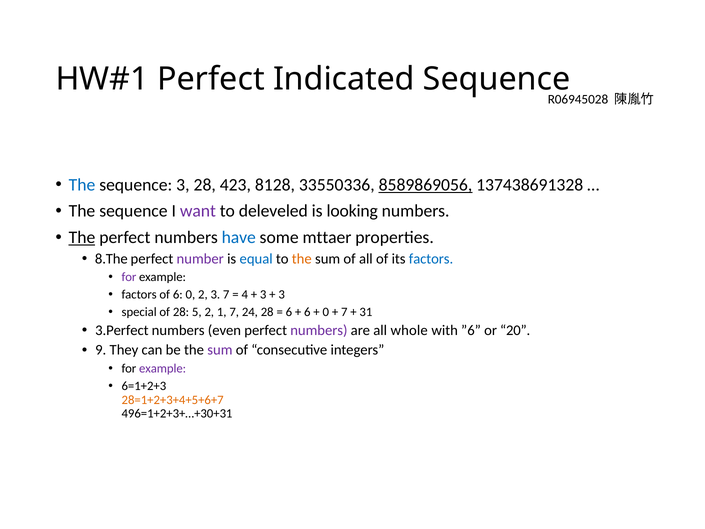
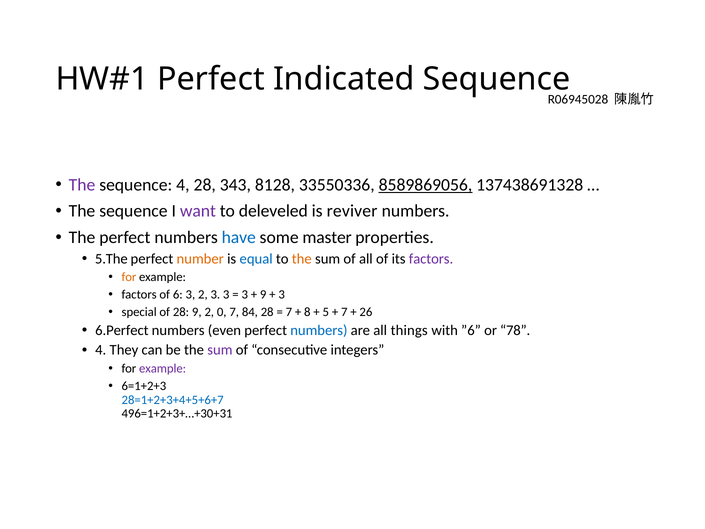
The at (82, 185) colour: blue -> purple
sequence 3: 3 -> 4
423: 423 -> 343
looking: looking -> reviver
The at (82, 237) underline: present -> none
mttaer: mttaer -> master
8.The: 8.The -> 5.The
number colour: purple -> orange
factors at (431, 259) colour: blue -> purple
for at (129, 277) colour: purple -> orange
6 0: 0 -> 3
3 7: 7 -> 3
4 at (245, 295): 4 -> 3
3 at (263, 295): 3 -> 9
28 5: 5 -> 9
1: 1 -> 0
24: 24 -> 84
6 at (289, 312): 6 -> 7
6 at (307, 312): 6 -> 8
0 at (326, 312): 0 -> 5
31: 31 -> 26
3.Perfect: 3.Perfect -> 6.Perfect
numbers at (319, 330) colour: purple -> blue
whole: whole -> things
20: 20 -> 78
9 at (101, 350): 9 -> 4
28=1+2+3+4+5+6+7 colour: orange -> blue
